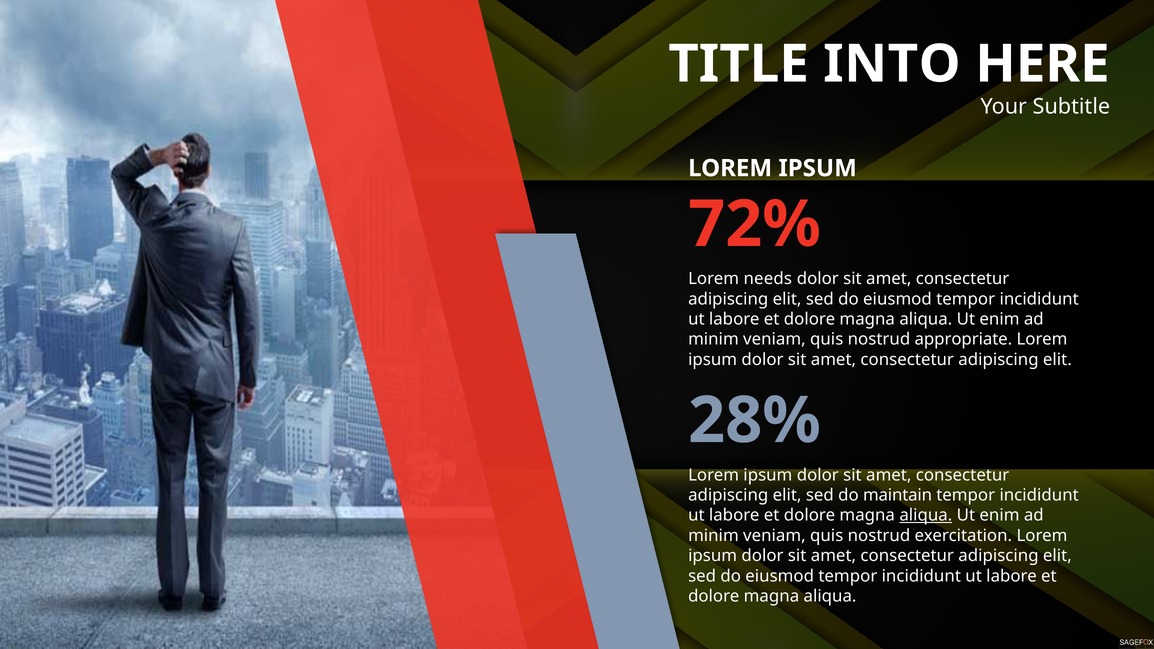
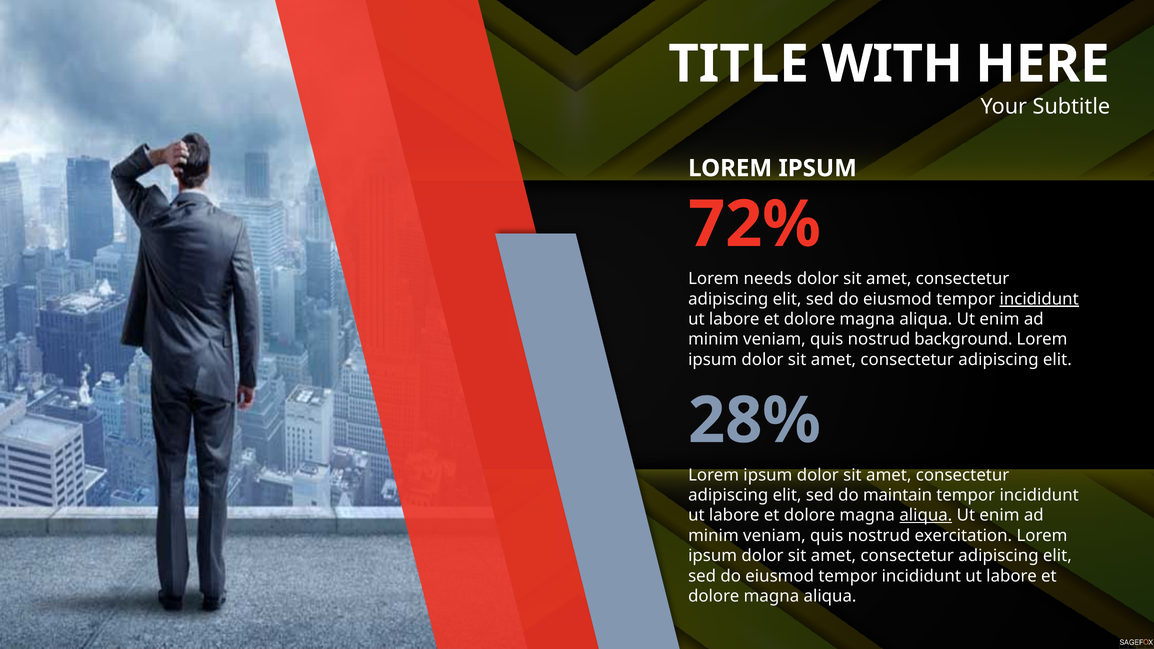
INTO: INTO -> WITH
incididunt at (1039, 299) underline: none -> present
appropriate: appropriate -> background
